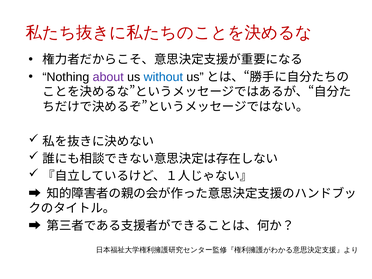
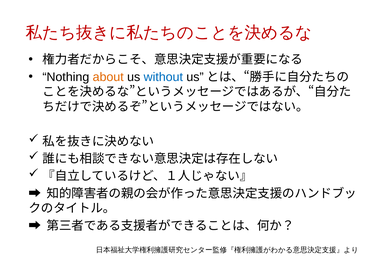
about colour: purple -> orange
